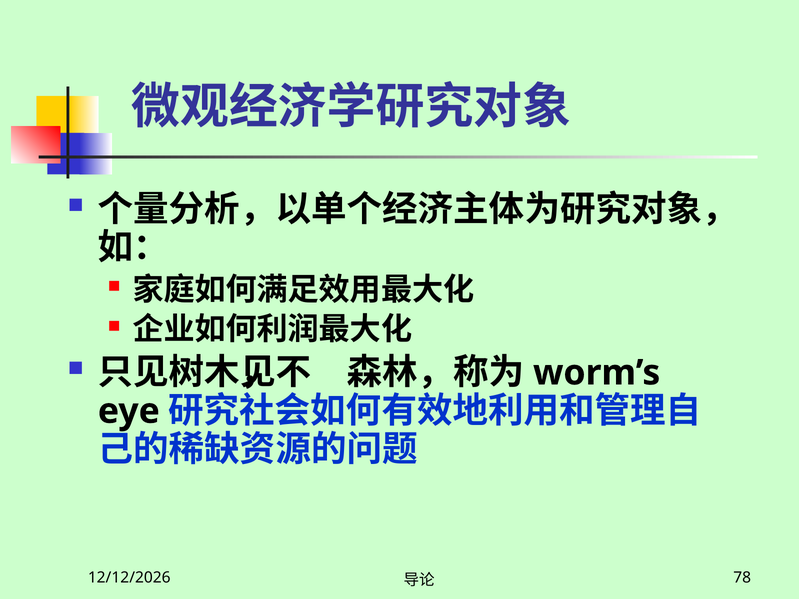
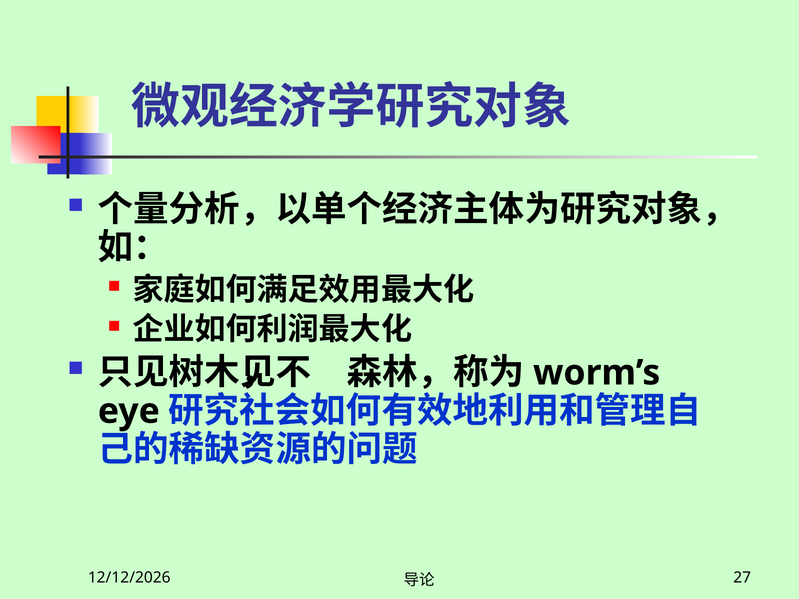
78: 78 -> 27
